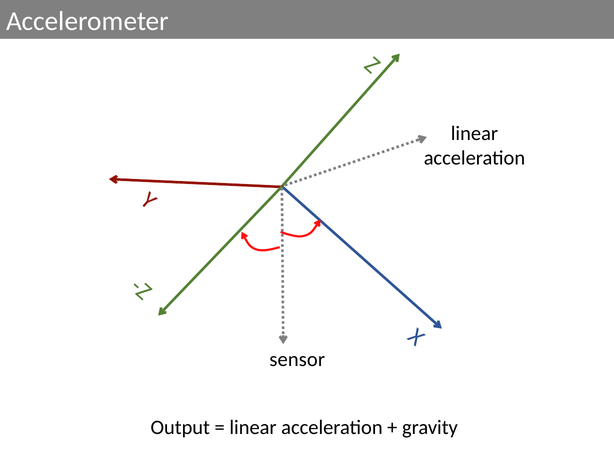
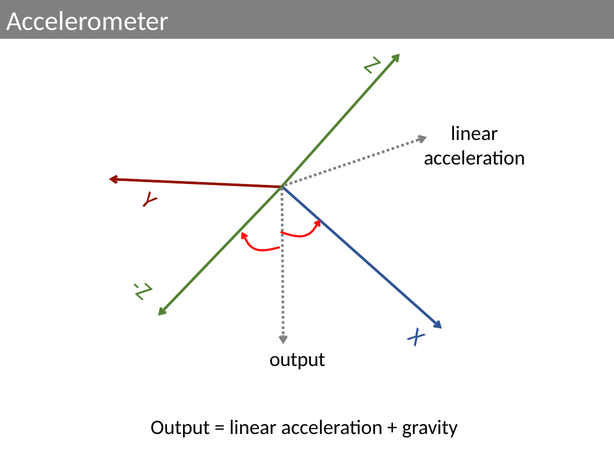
sensor at (297, 359): sensor -> output
